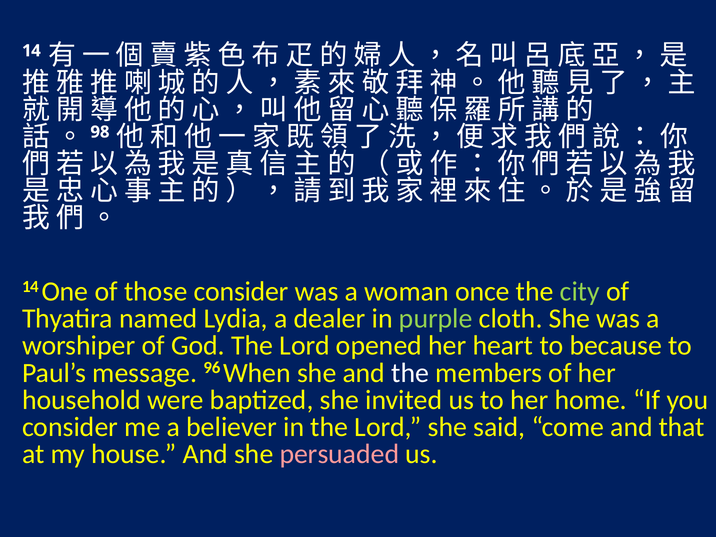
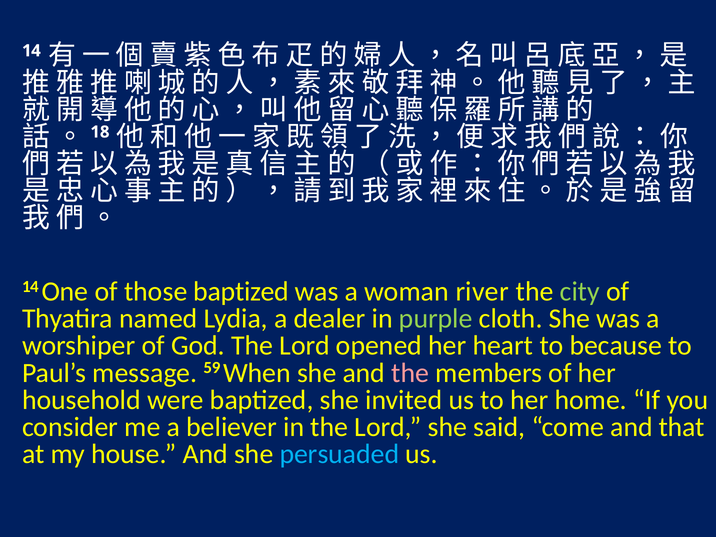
98: 98 -> 18
those consider: consider -> baptized
once: once -> river
96: 96 -> 59
the at (410, 373) colour: white -> pink
persuaded colour: pink -> light blue
